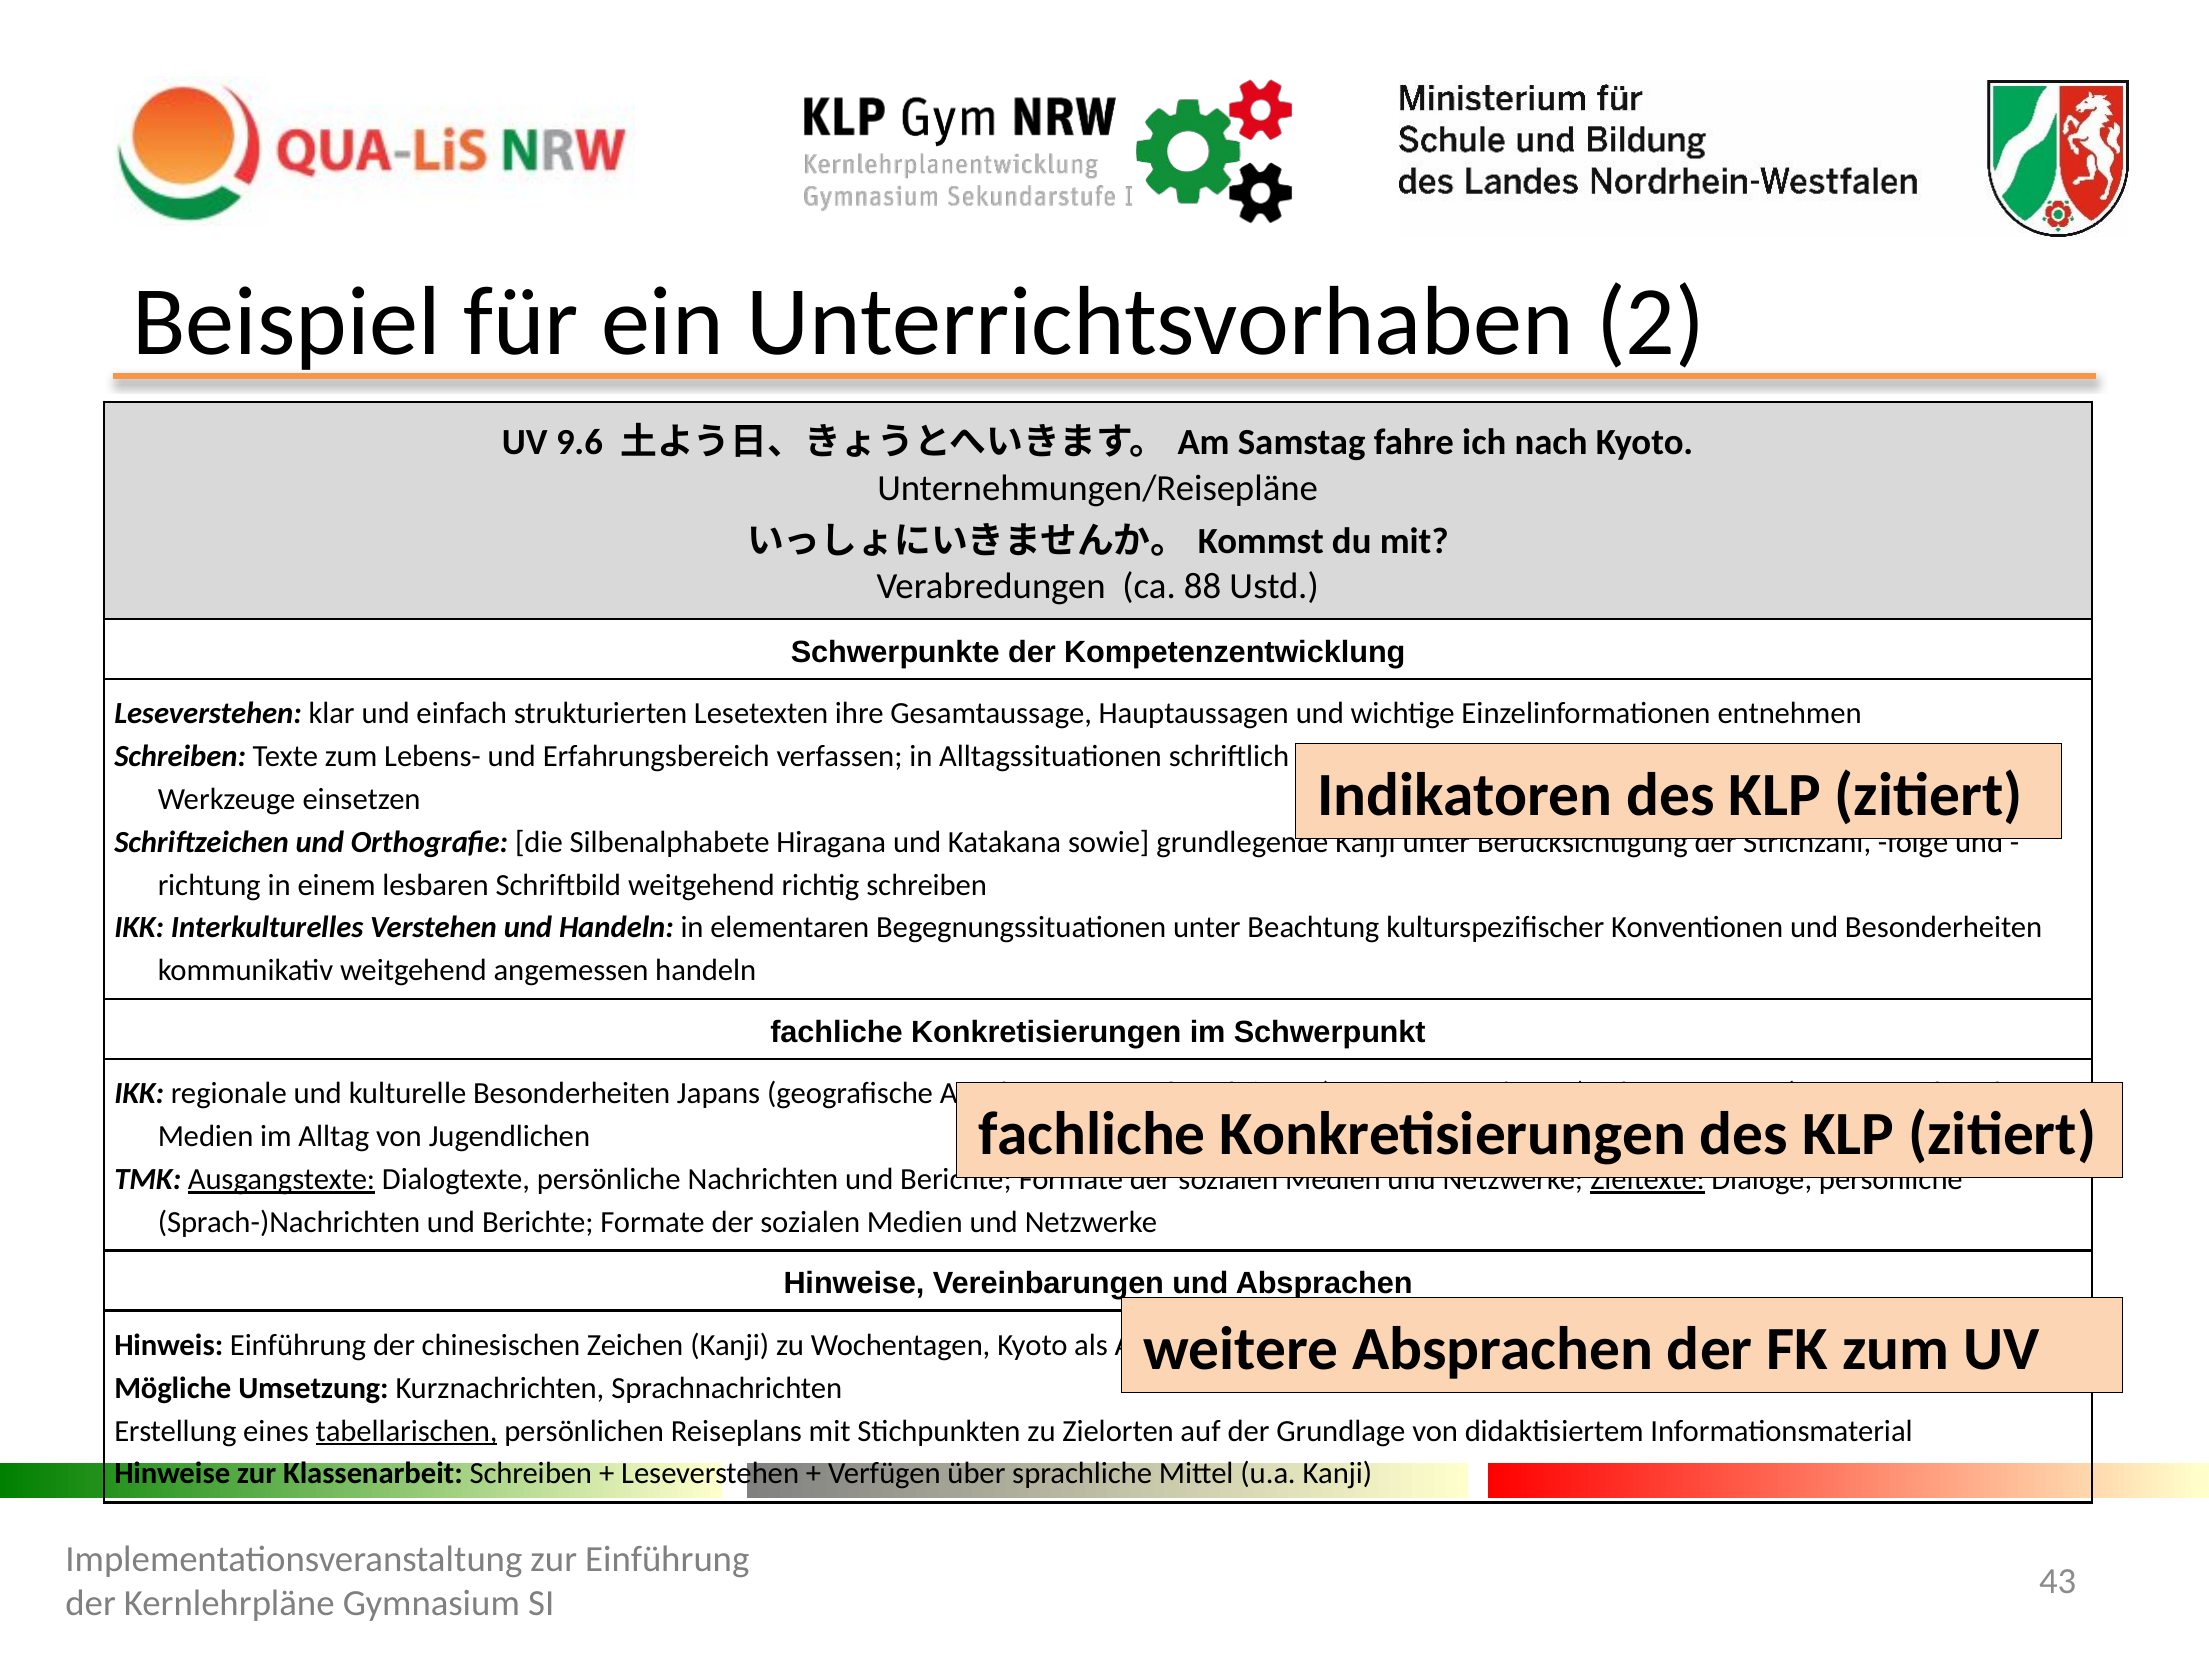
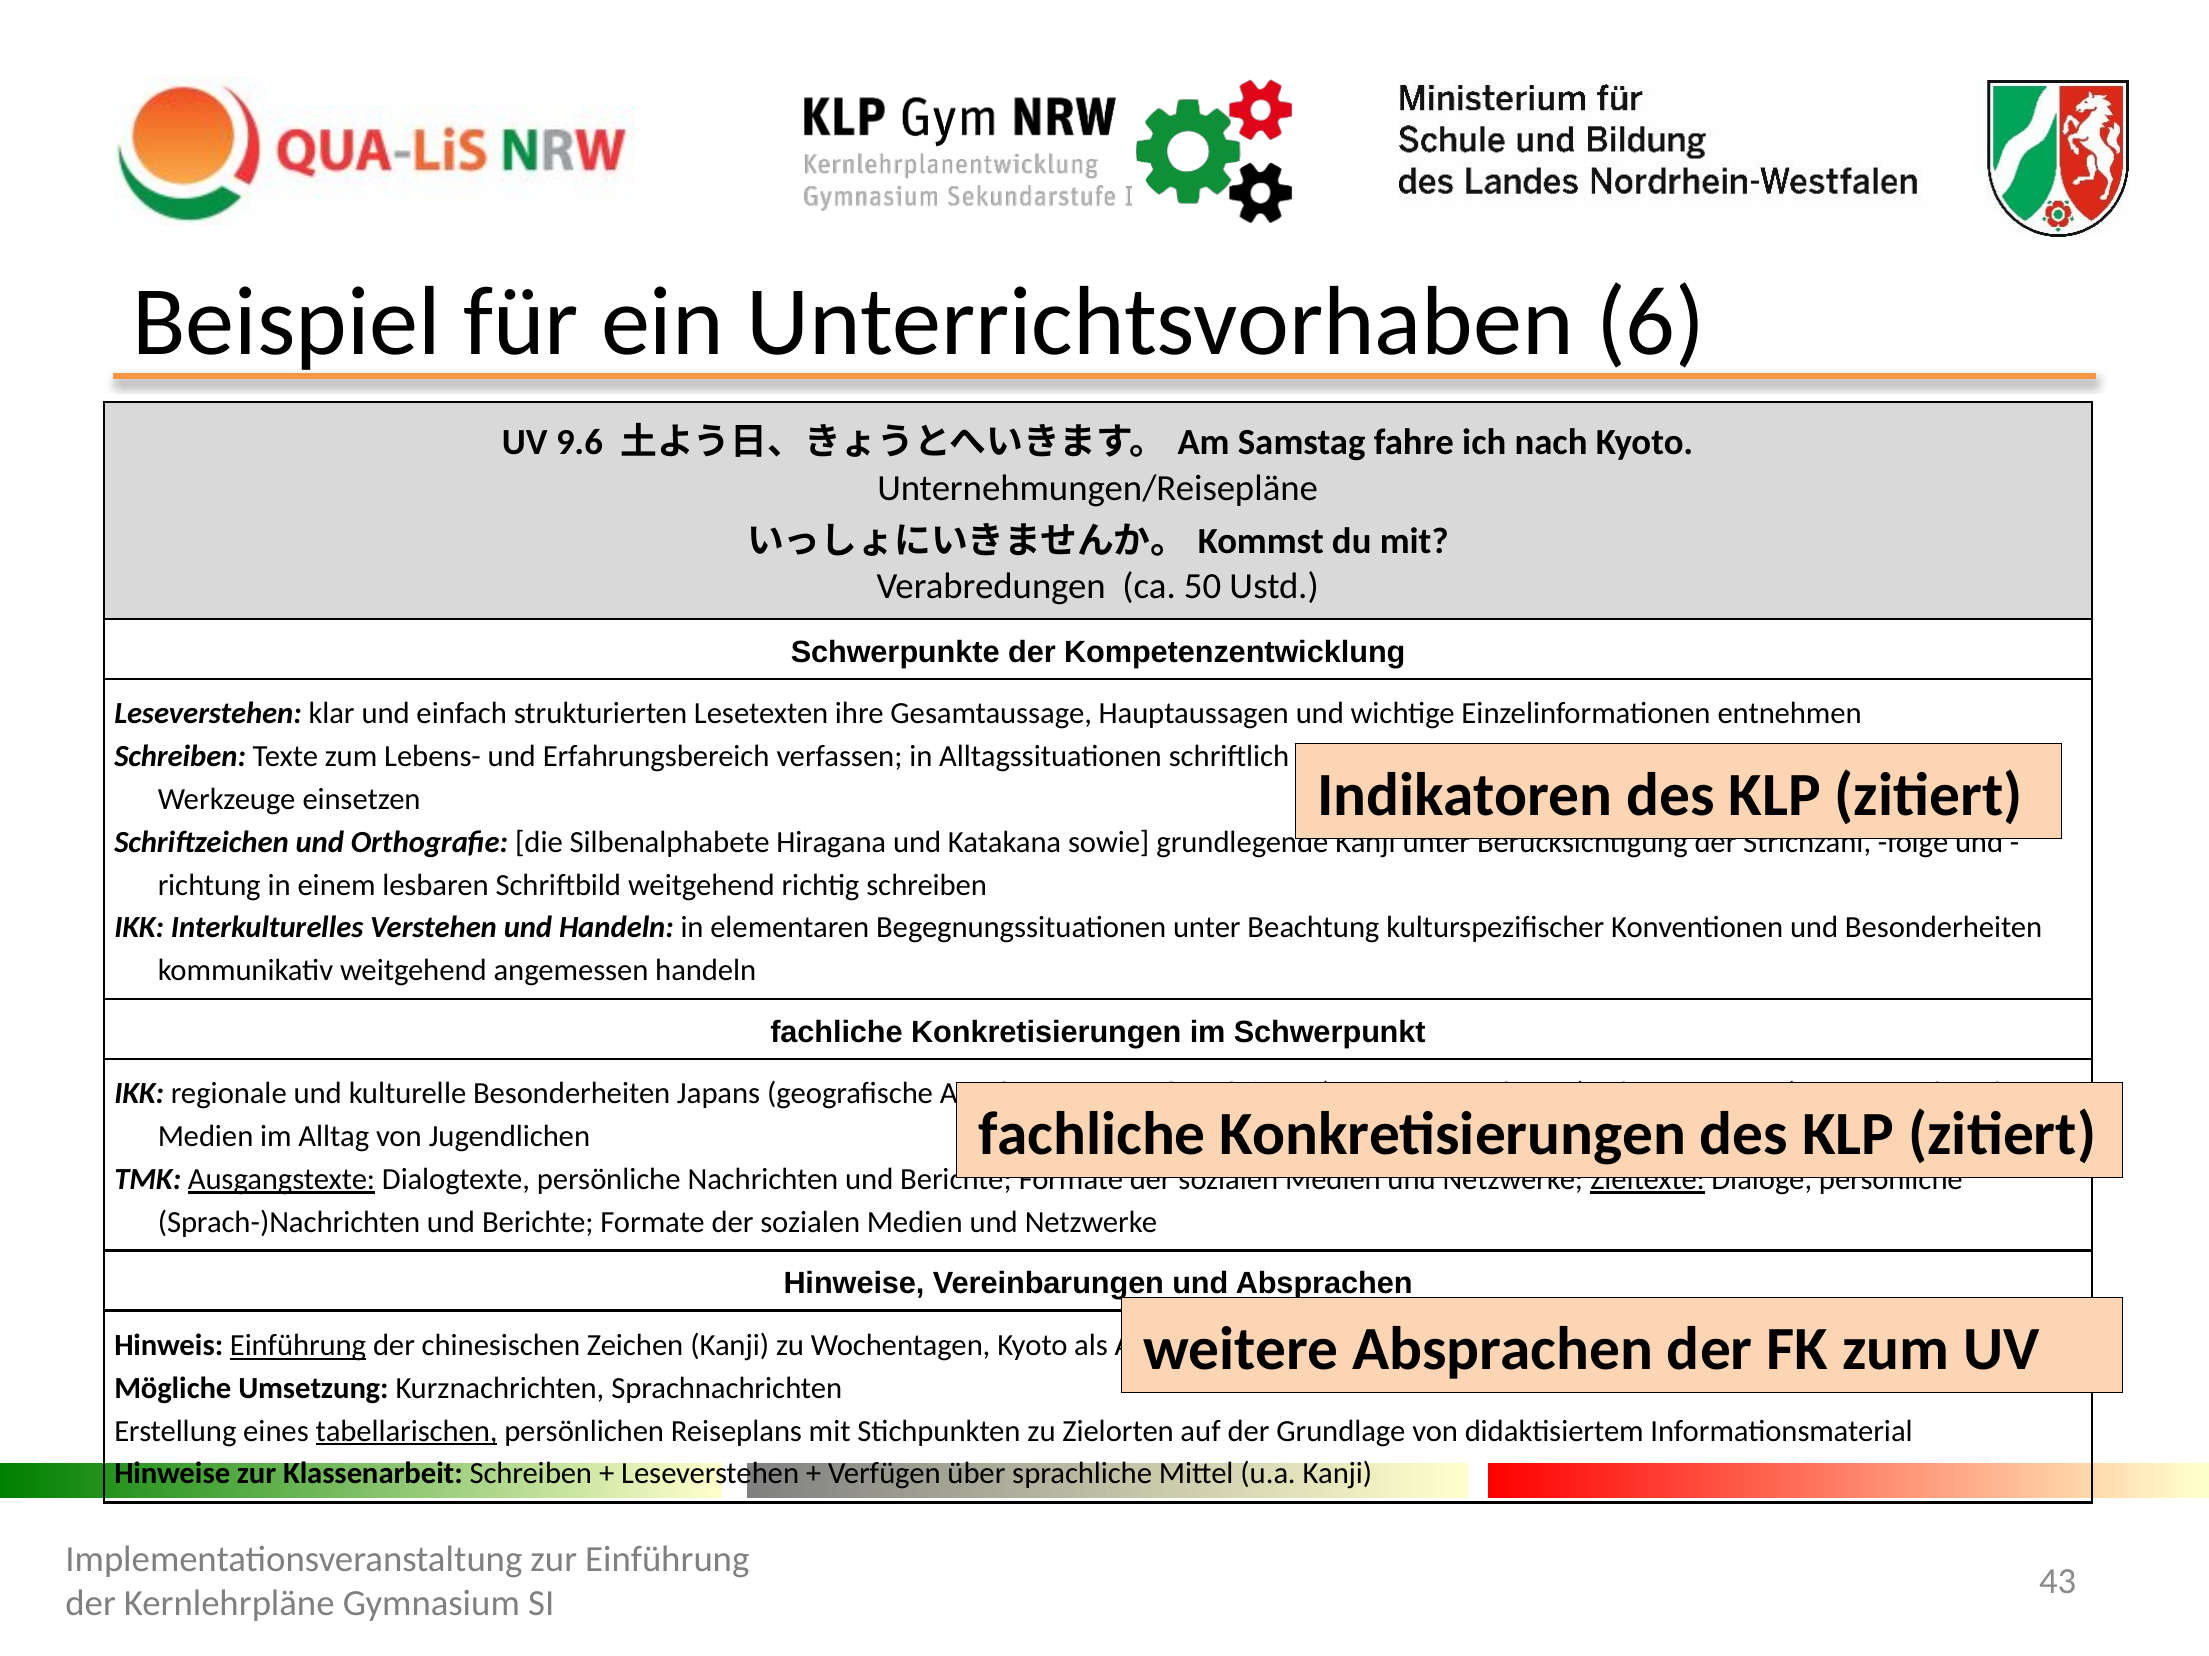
2: 2 -> 6
88: 88 -> 50
Einführung at (298, 1346) underline: none -> present
